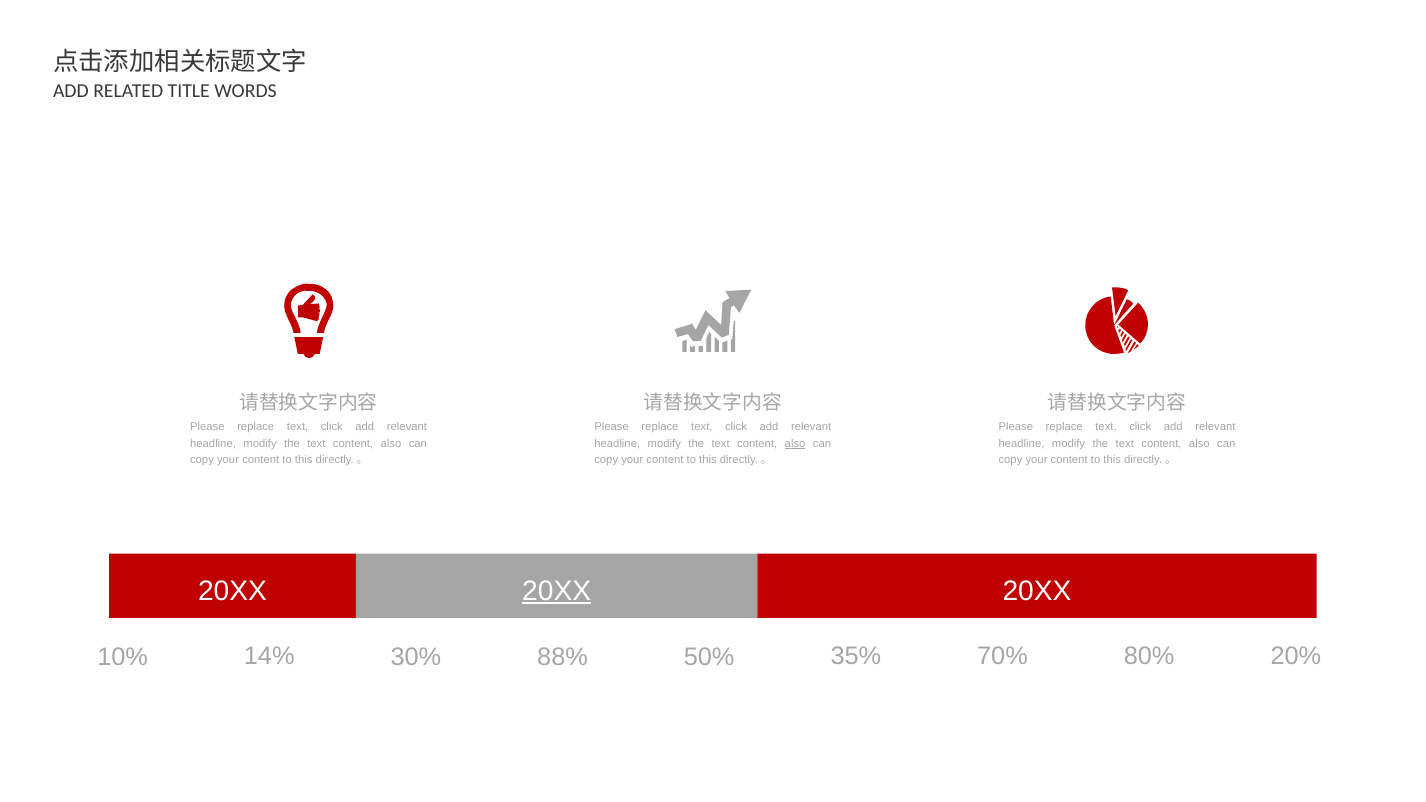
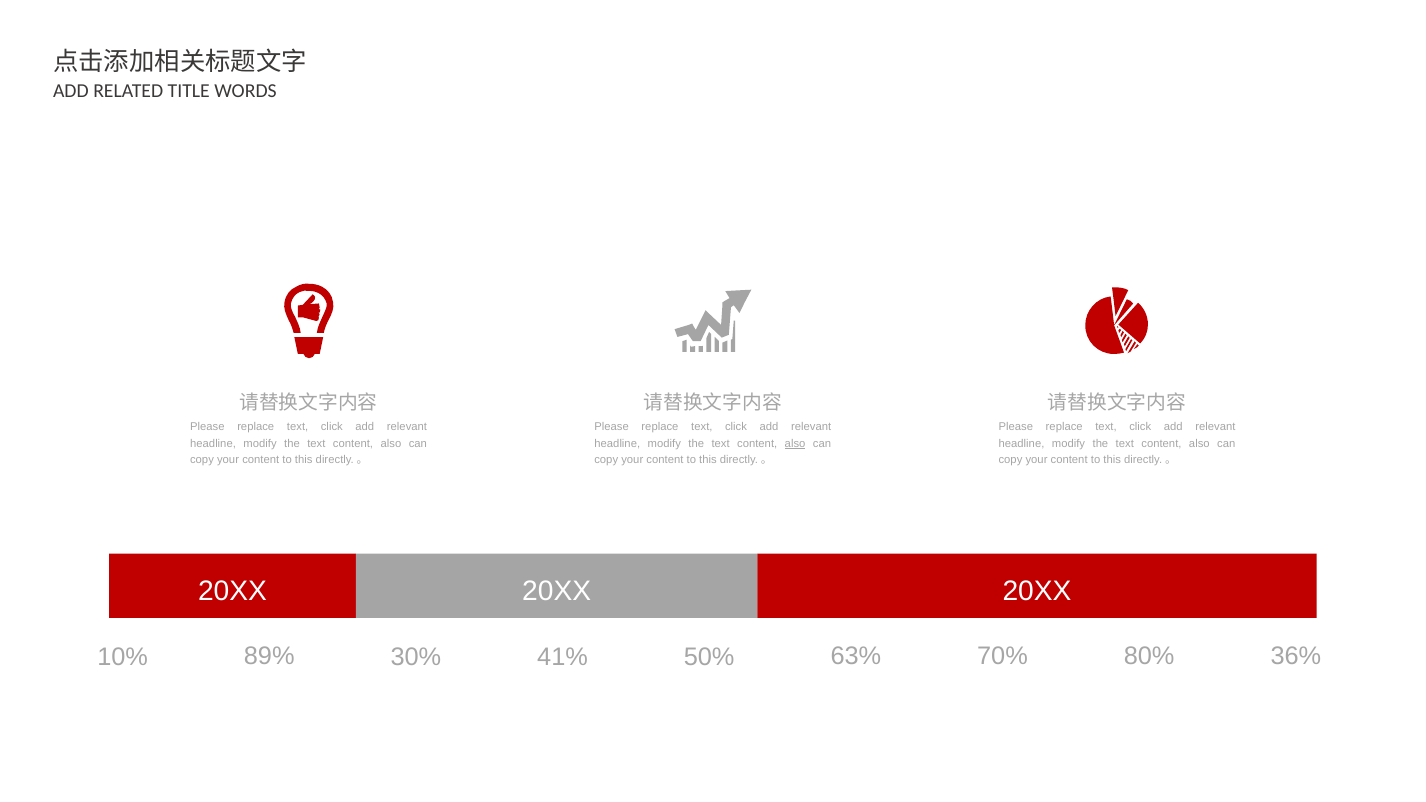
20XX at (557, 591) underline: present -> none
14%: 14% -> 89%
88%: 88% -> 41%
35%: 35% -> 63%
20%: 20% -> 36%
